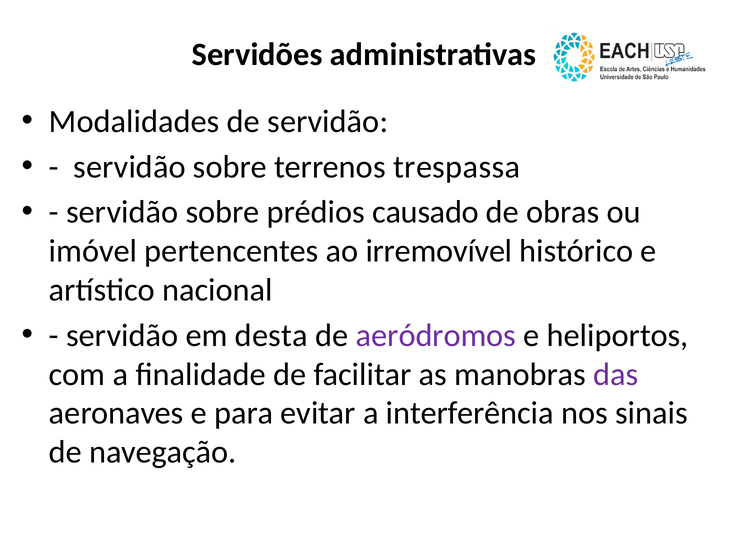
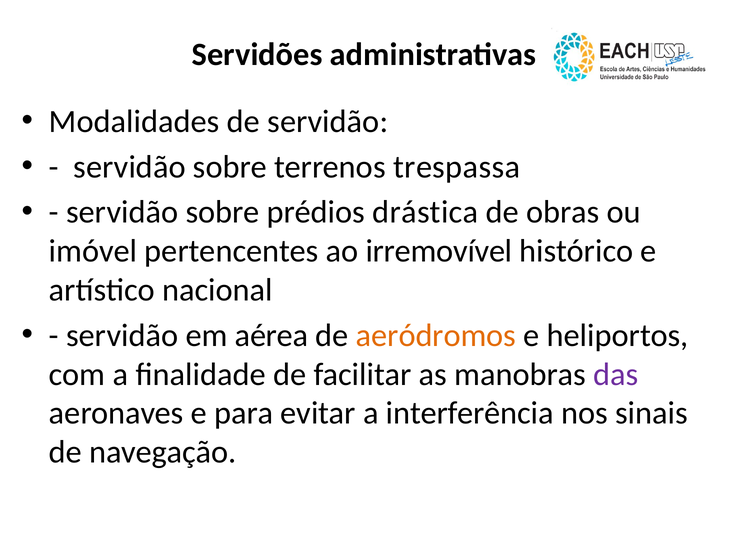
causado: causado -> drástica
desta: desta -> aérea
aeródromos colour: purple -> orange
